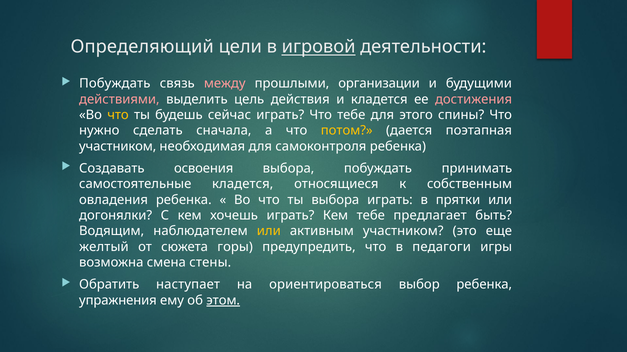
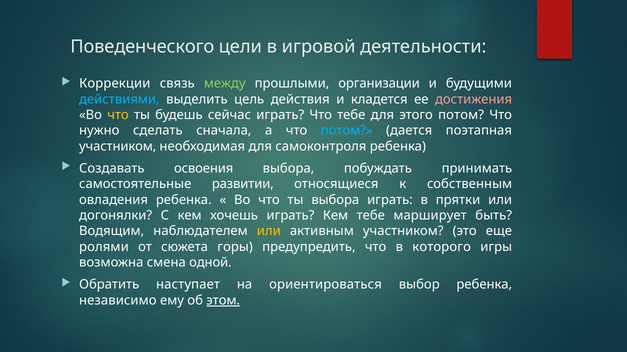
Определяющий: Определяющий -> Поведенческого
игровой underline: present -> none
Побуждать at (115, 84): Побуждать -> Коррекции
между colour: pink -> light green
действиями colour: pink -> light blue
этого спины: спины -> потом
потом at (347, 131) colour: yellow -> light blue
самостоятельные кладется: кладется -> развитии
предлагает: предлагает -> марширует
желтый: желтый -> ролями
педагоги: педагоги -> которого
стены: стены -> одной
упражнения: упражнения -> независимо
